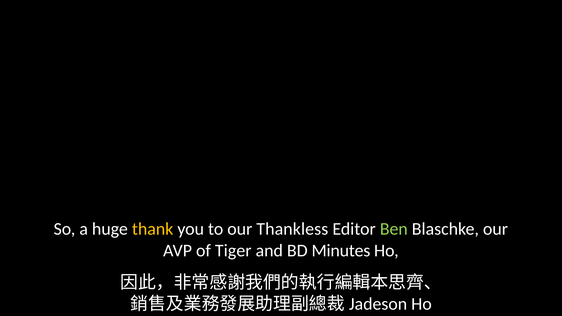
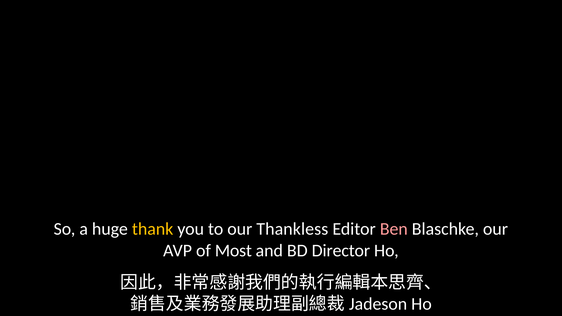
Ben colour: light green -> pink
Tiger: Tiger -> Most
Minutes: Minutes -> Director
